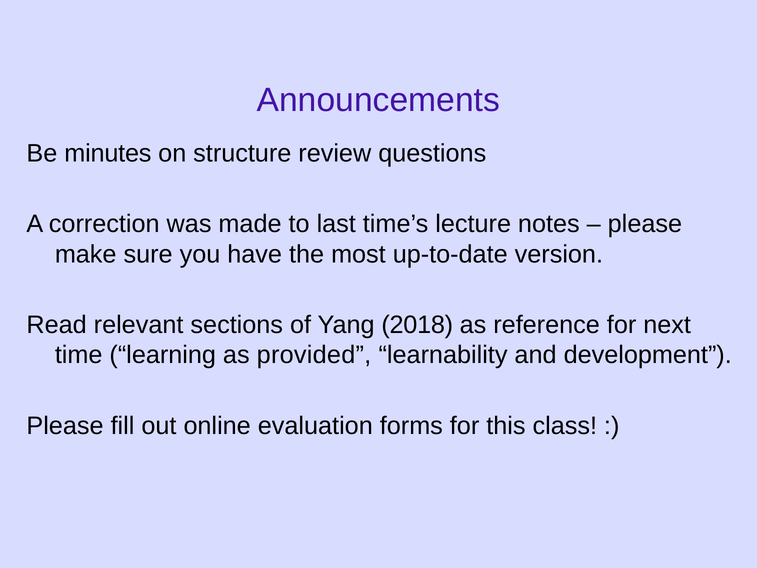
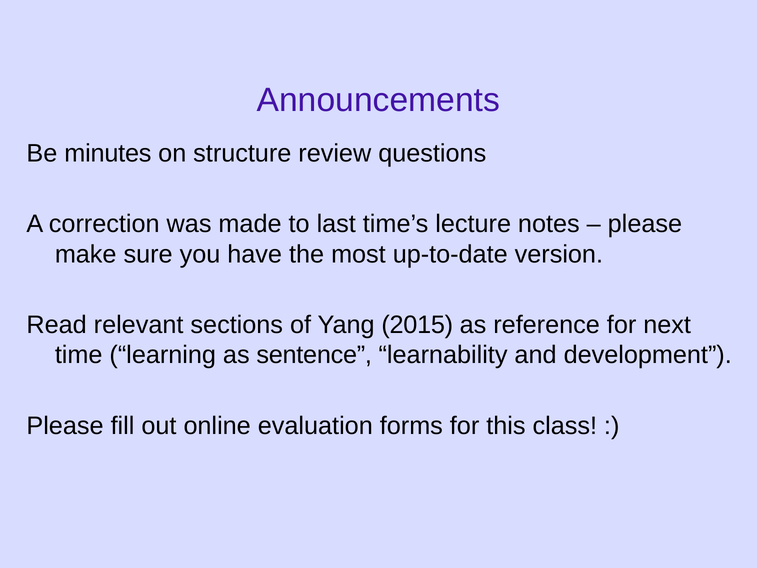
2018: 2018 -> 2015
provided: provided -> sentence
